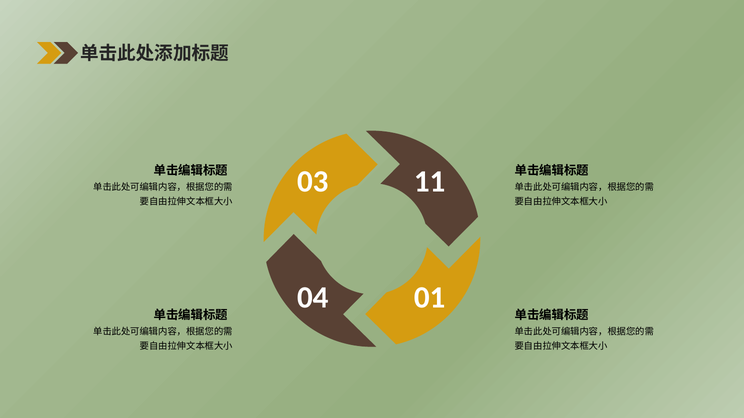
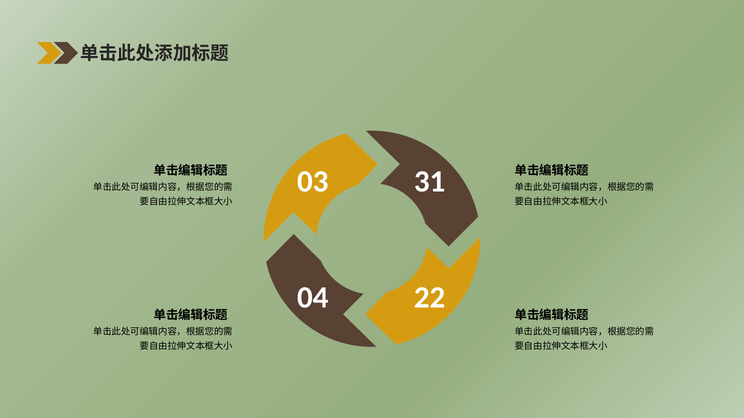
11: 11 -> 31
01: 01 -> 22
